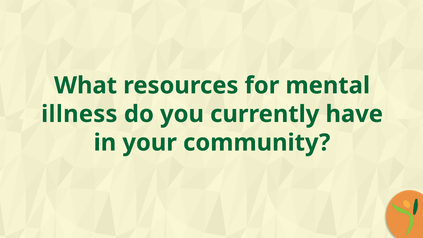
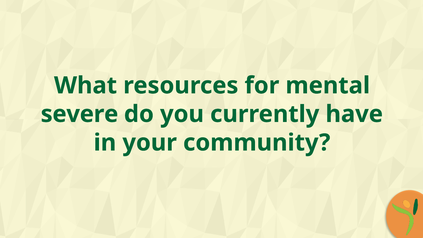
illness: illness -> severe
